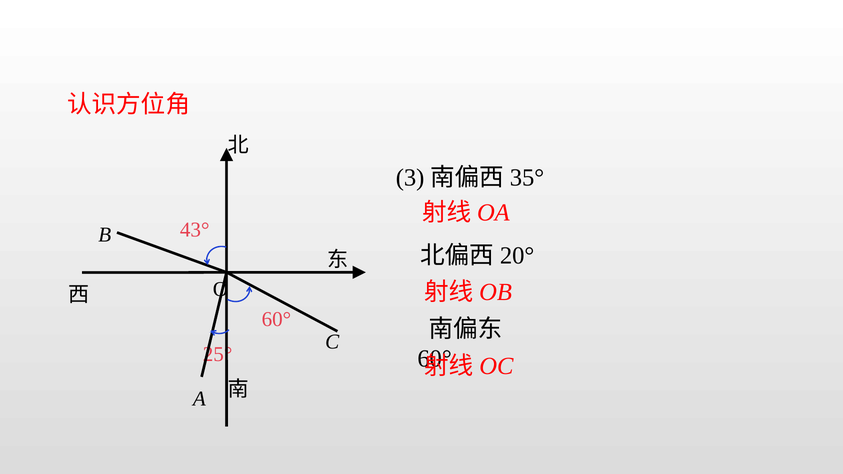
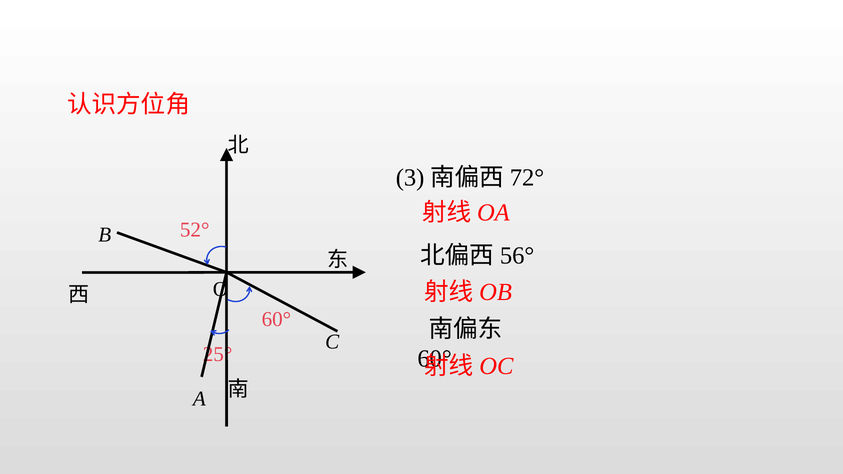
35°: 35° -> 72°
43°: 43° -> 52°
20°: 20° -> 56°
